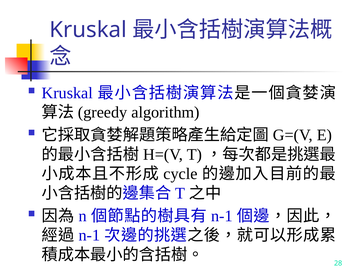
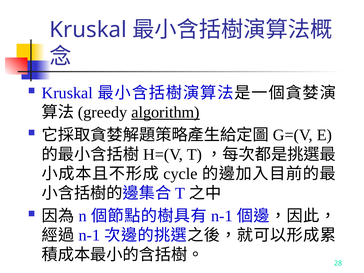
algorithm underline: none -> present
